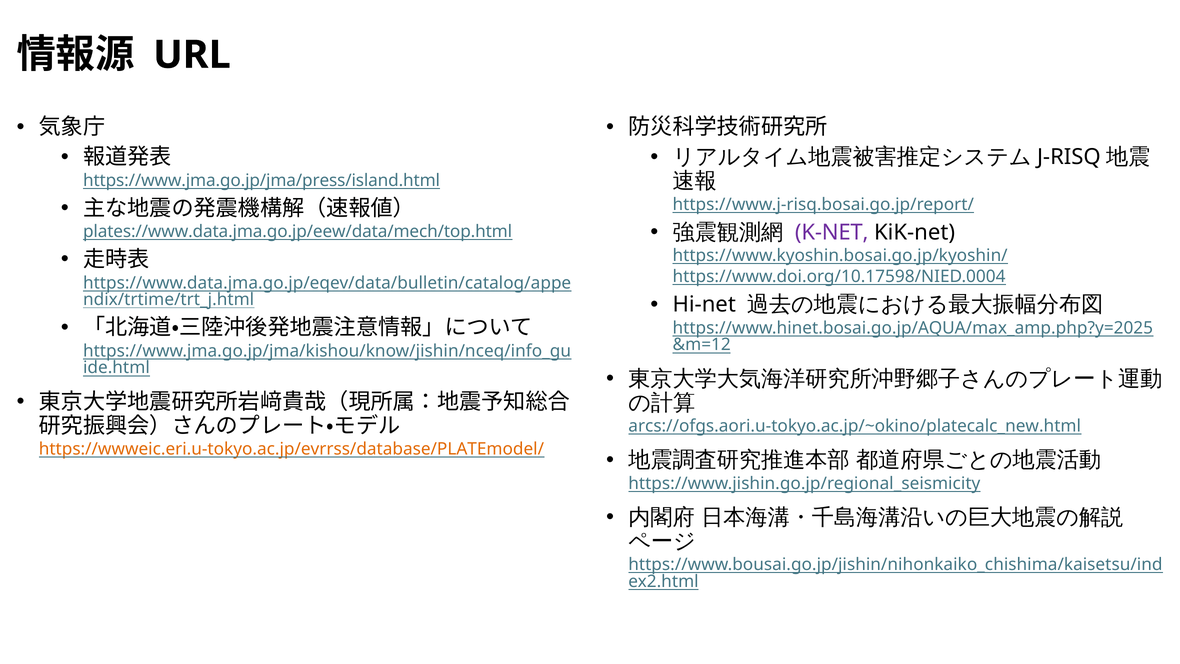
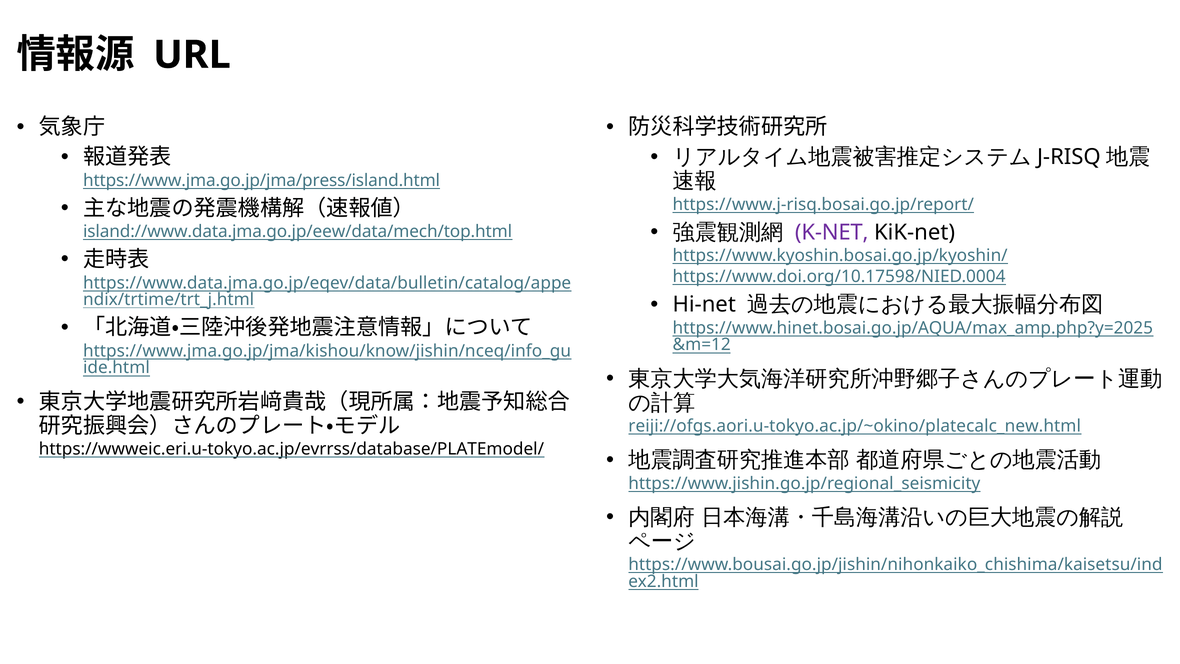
plates://www.data.jma.go.jp/eew/data/mech/top.html: plates://www.data.jma.go.jp/eew/data/mech/top.html -> island://www.data.jma.go.jp/eew/data/mech/top.html
arcs://ofgs.aori.u-tokyo.ac.jp/~okino/platecalc_new.html: arcs://ofgs.aori.u-tokyo.ac.jp/~okino/platecalc_new.html -> reiji://ofgs.aori.u-tokyo.ac.jp/~okino/platecalc_new.html
https://wwweic.eri.u-tokyo.ac.jp/evrrss/database/PLATEmodel/ colour: orange -> black
